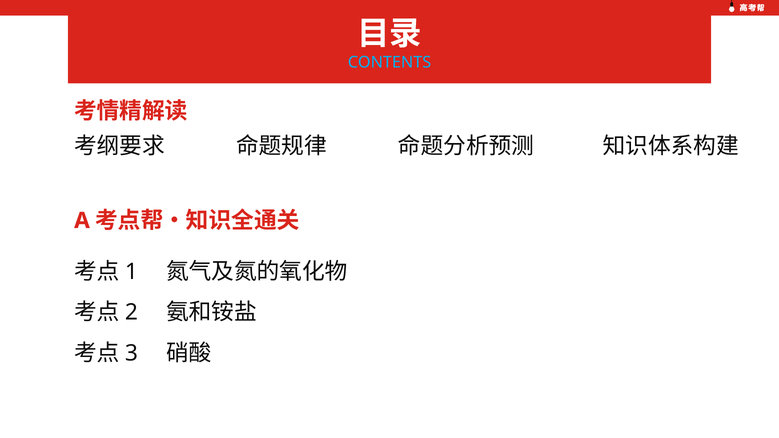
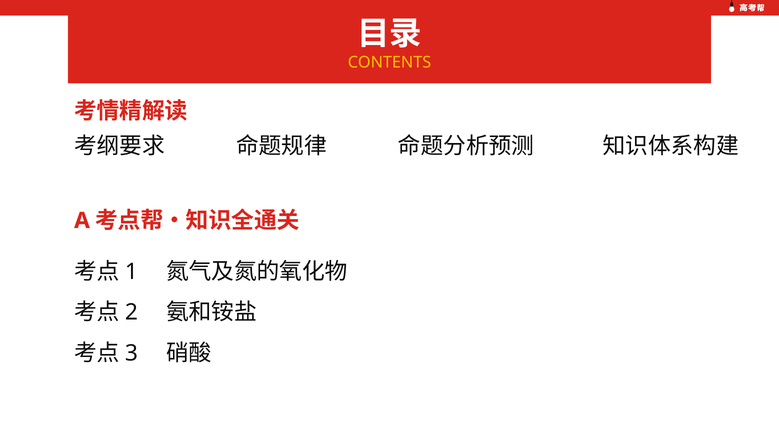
CONTENTS colour: light blue -> yellow
